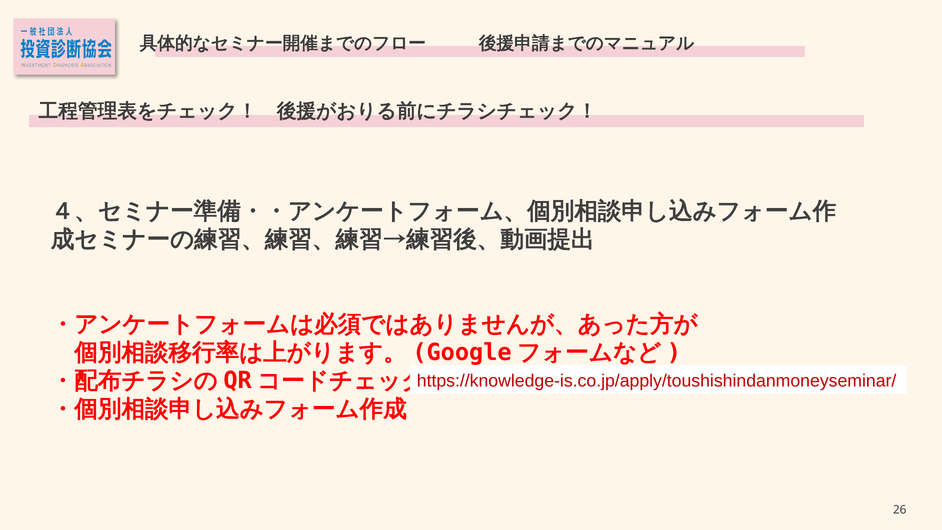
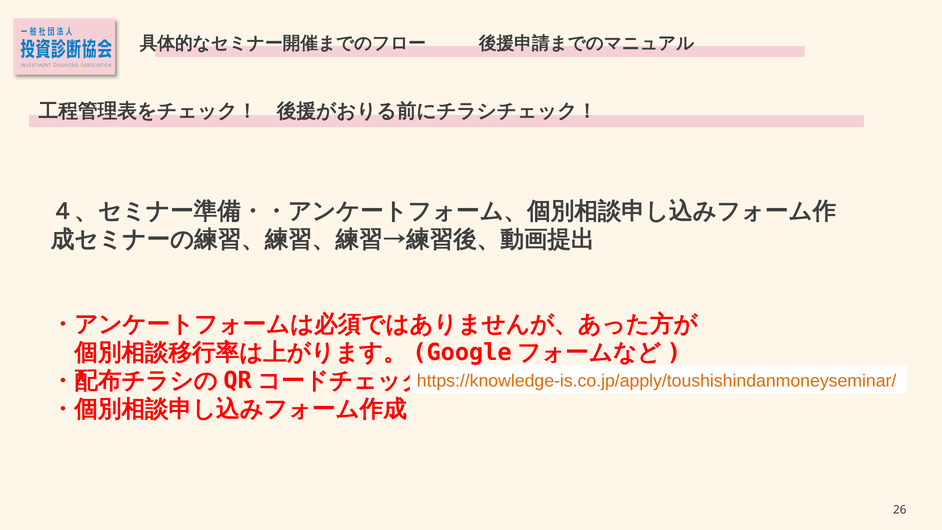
https://knowledge-is.co.jp/apply/toushishindanmoneyseminar/ colour: red -> orange
